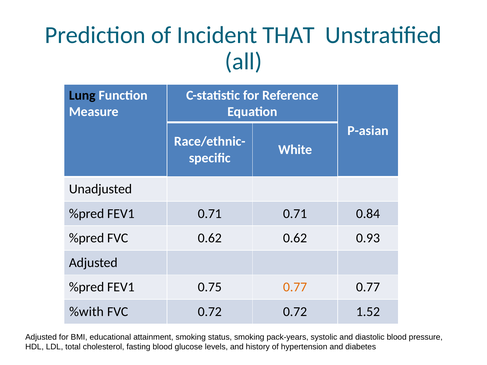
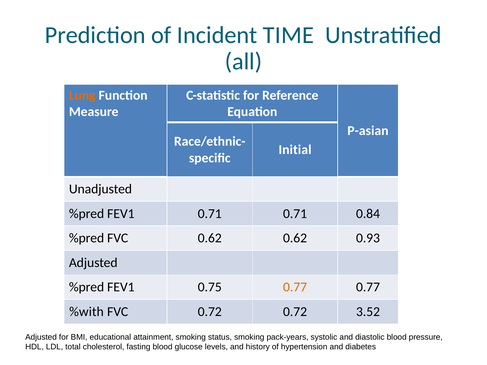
THAT: THAT -> TIME
Lung colour: black -> orange
White: White -> Initial
1.52: 1.52 -> 3.52
